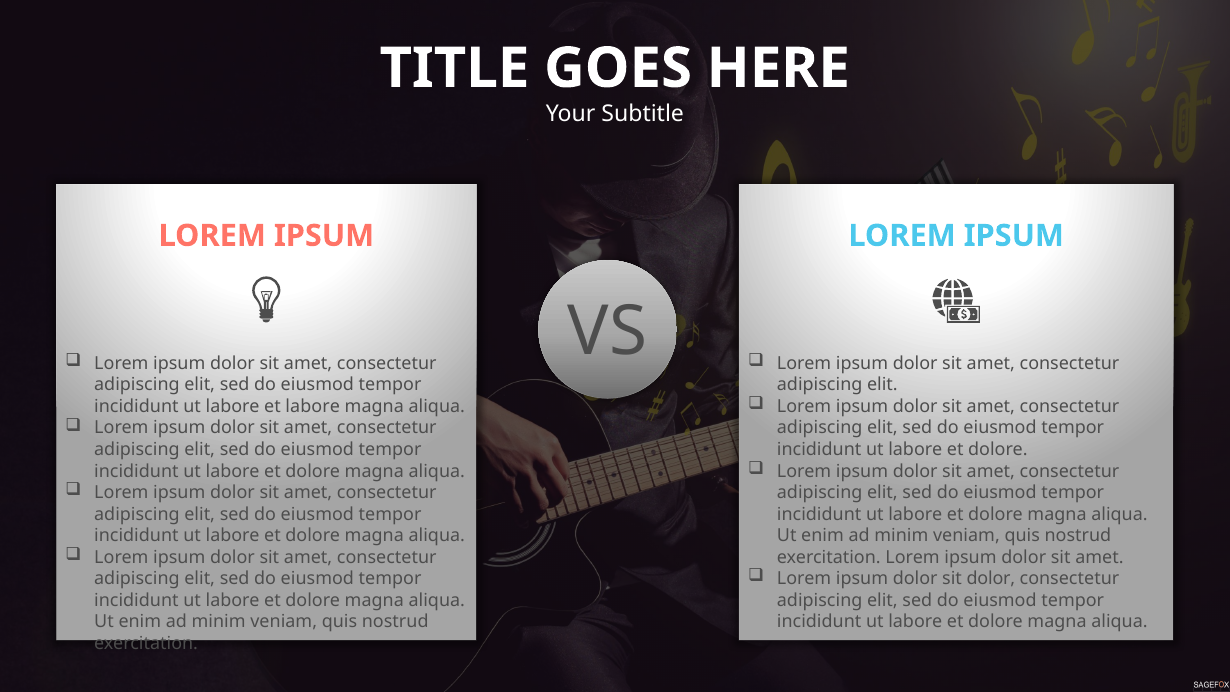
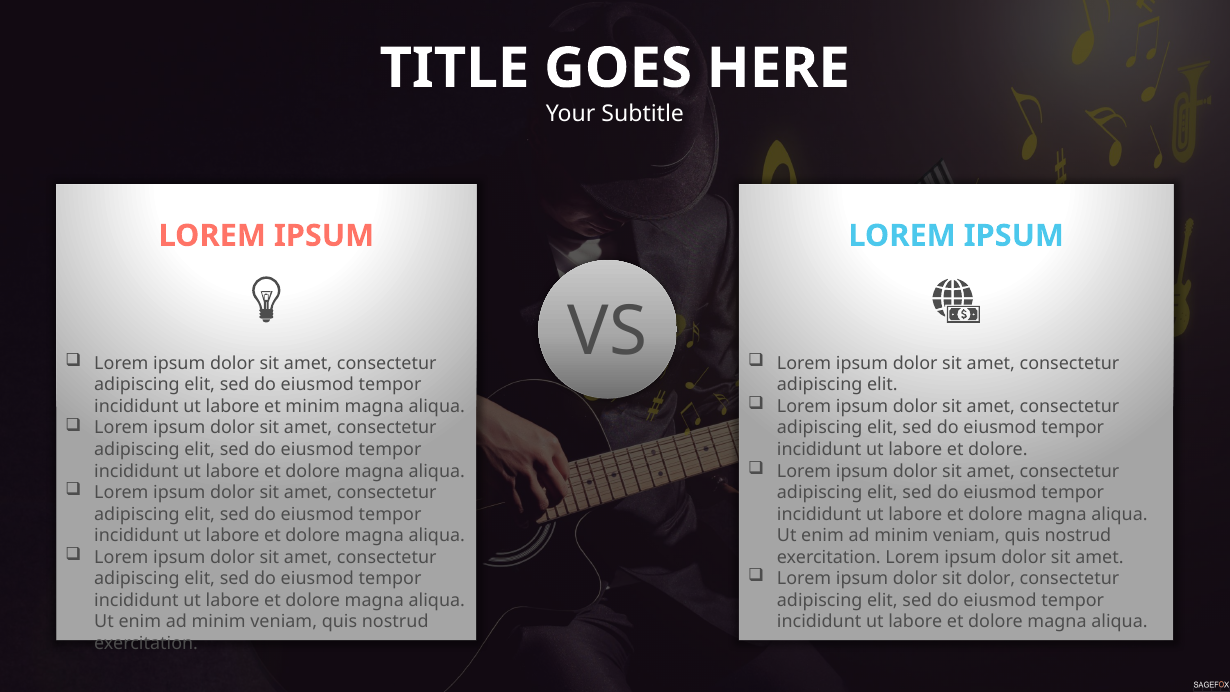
et labore: labore -> minim
